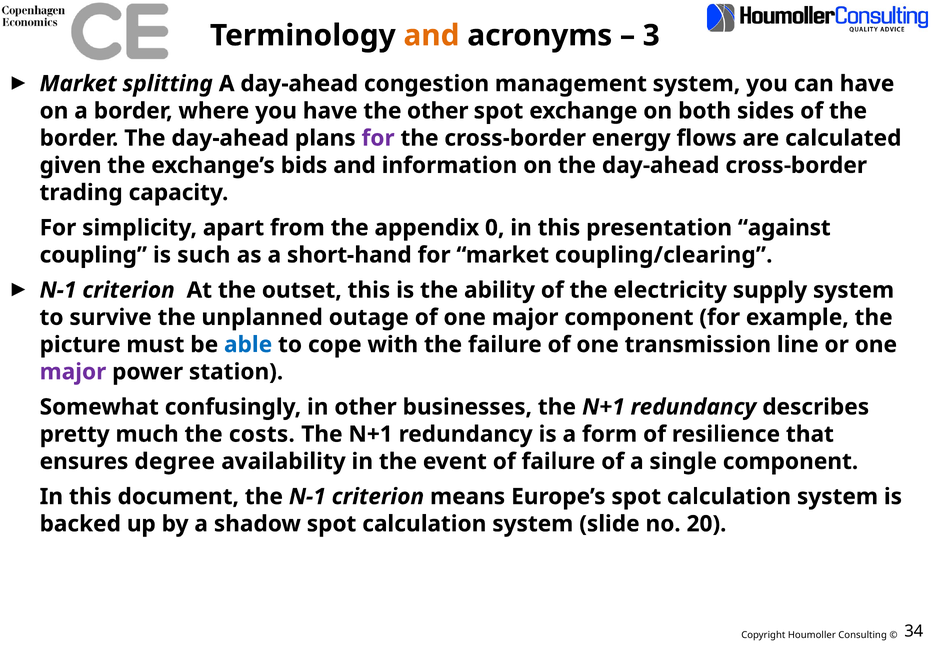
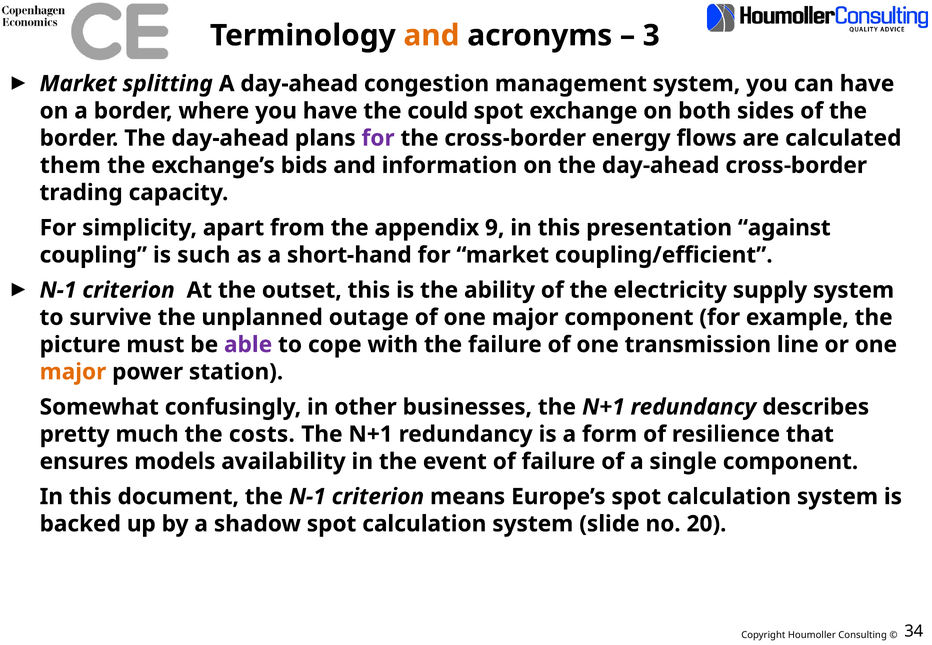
the other: other -> could
given: given -> them
0: 0 -> 9
coupling/clearing: coupling/clearing -> coupling/efficient
able colour: blue -> purple
major at (73, 372) colour: purple -> orange
degree: degree -> models
